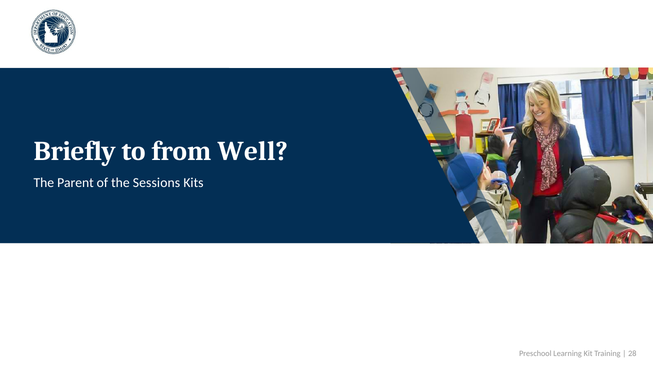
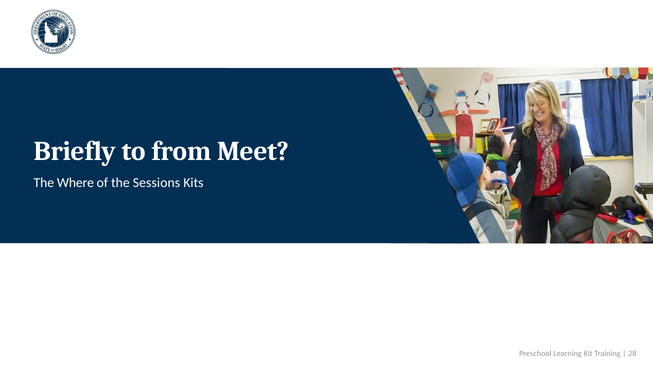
Well: Well -> Meet
Parent: Parent -> Where
